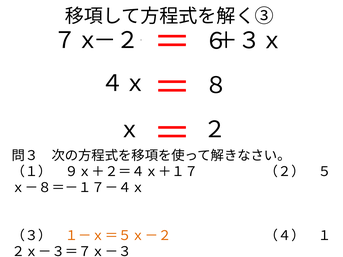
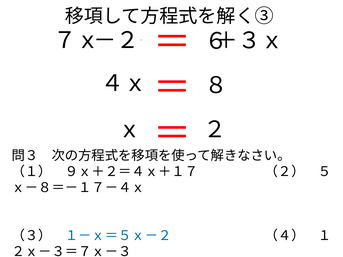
１－ｘ＝５ｘ－２ colour: orange -> blue
